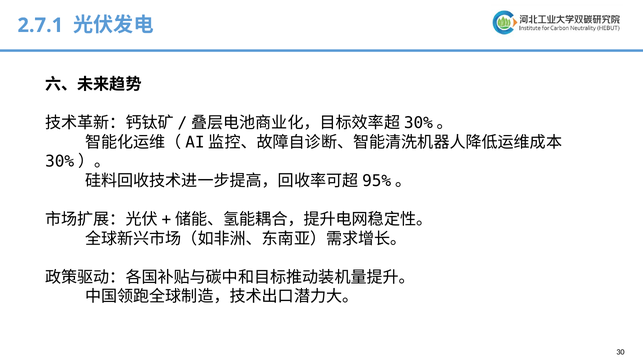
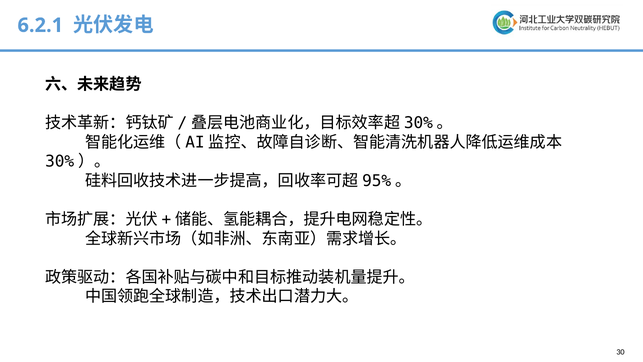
2.7.1: 2.7.1 -> 6.2.1
